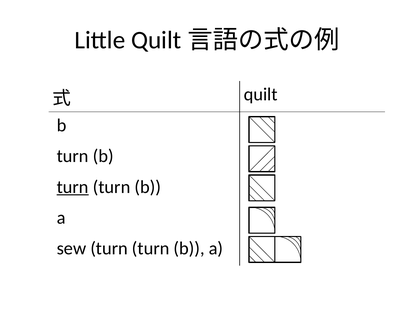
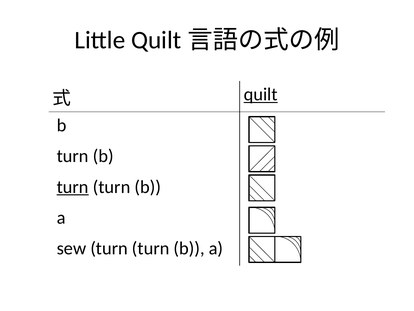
quilt underline: none -> present
